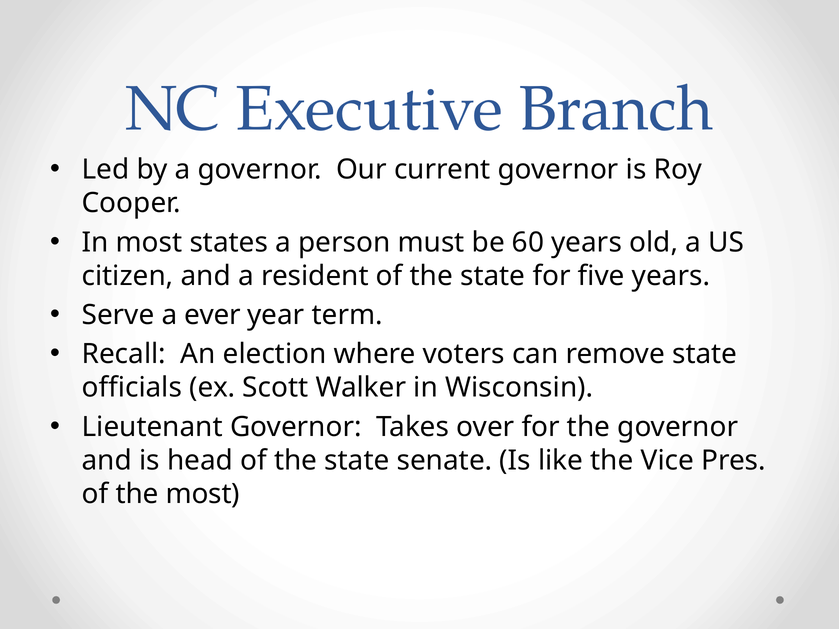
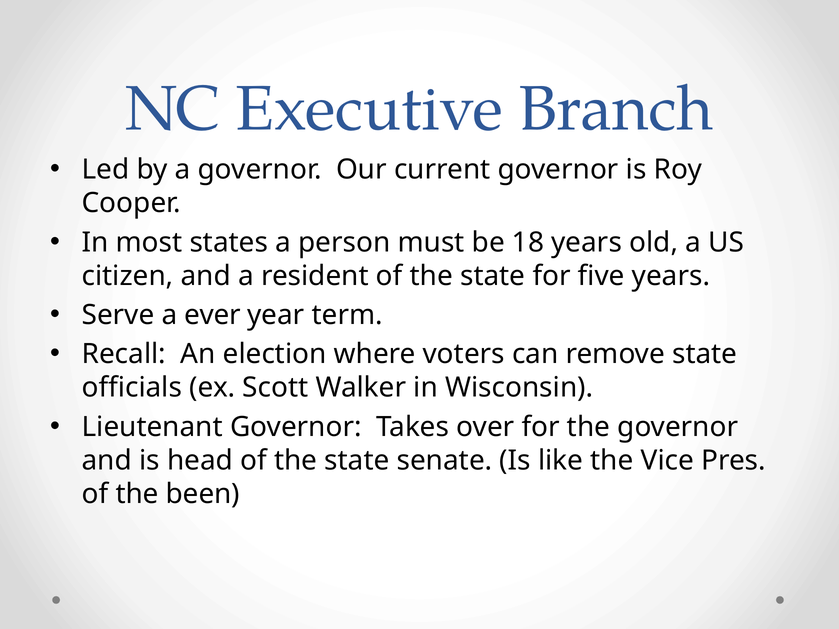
60: 60 -> 18
the most: most -> been
